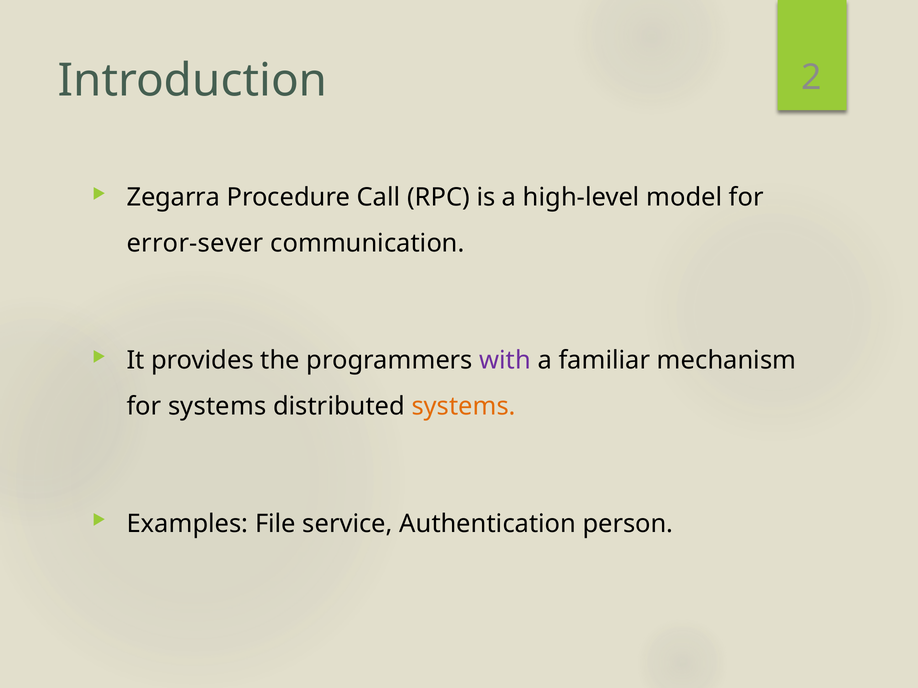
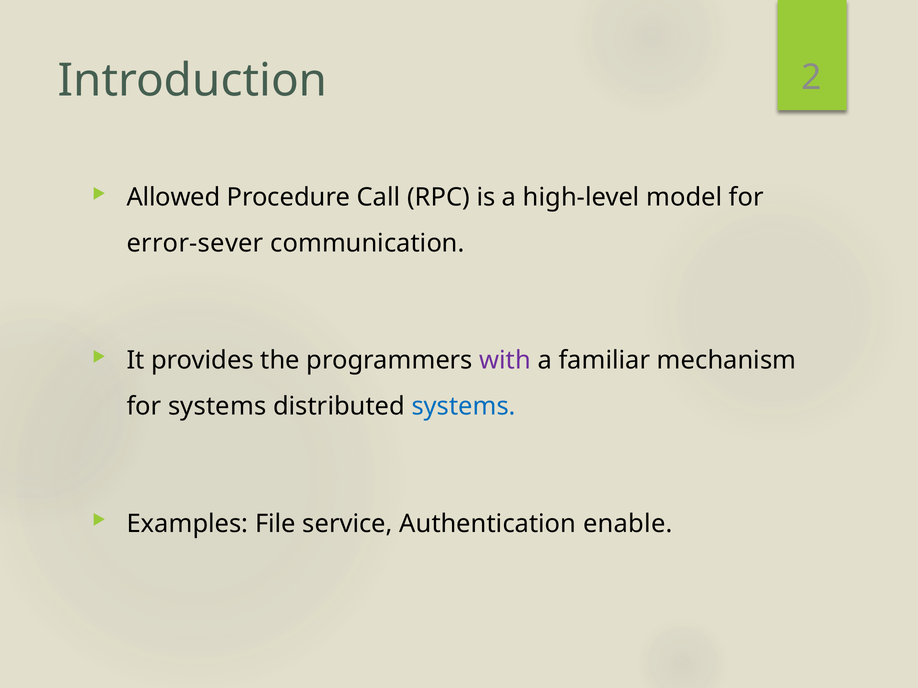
Zegarra: Zegarra -> Allowed
systems at (464, 407) colour: orange -> blue
person: person -> enable
